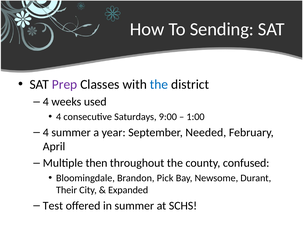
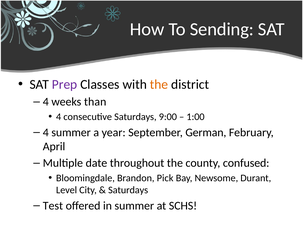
the at (159, 84) colour: blue -> orange
used: used -> than
Needed: Needed -> German
then: then -> date
Their: Their -> Level
Expanded at (128, 190): Expanded -> Saturdays
